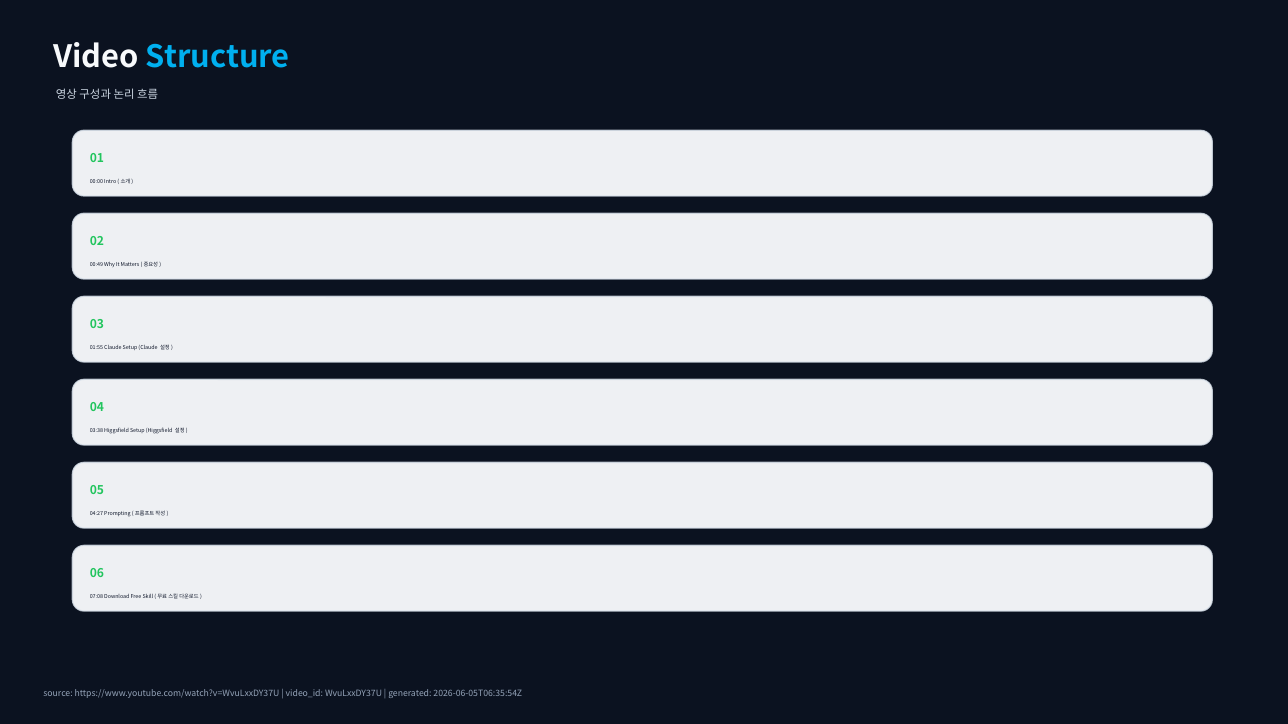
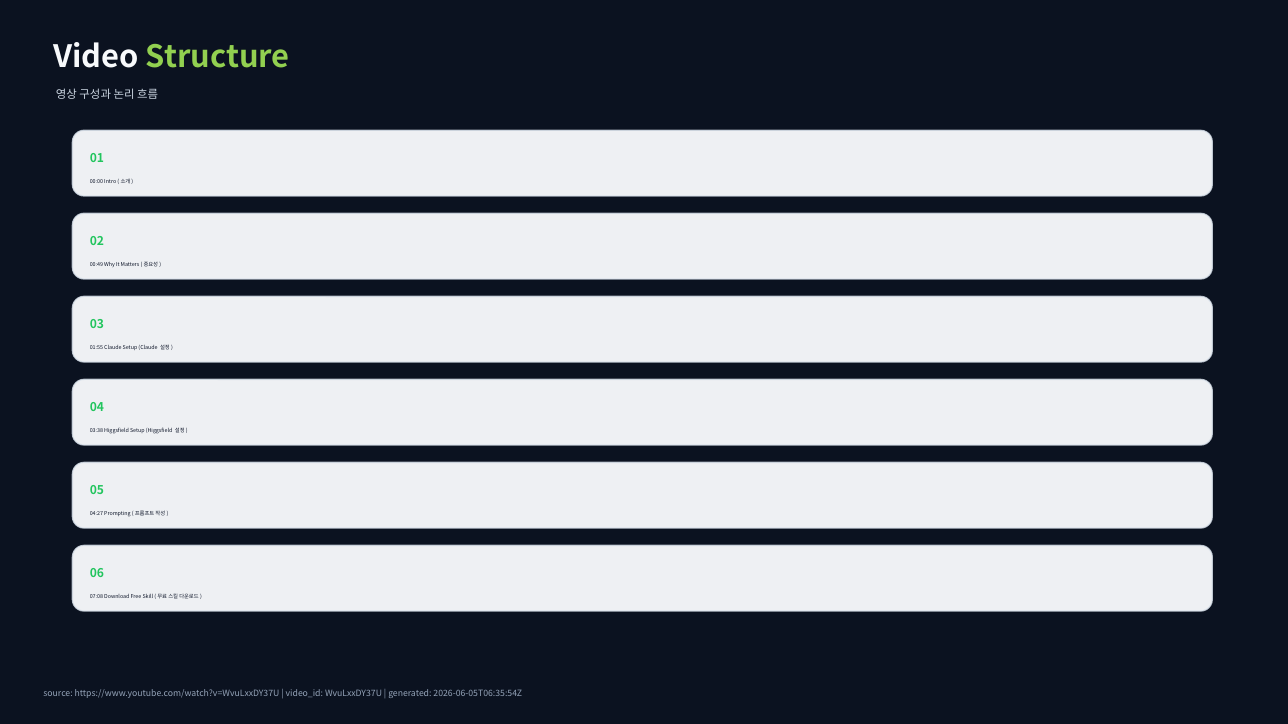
Structure colour: light blue -> light green
